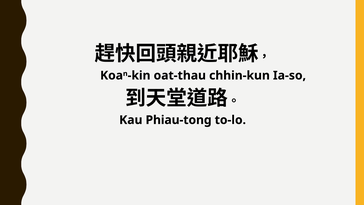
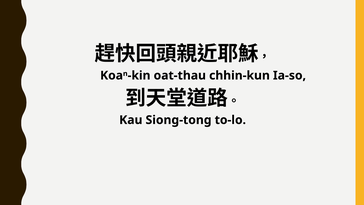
Phiau-tong: Phiau-tong -> Siong-tong
